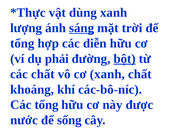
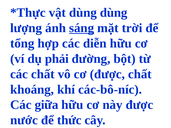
dùng xanh: xanh -> dùng
bột underline: present -> none
cơ xanh: xanh -> được
Các tổng: tổng -> giữa
sống: sống -> thức
